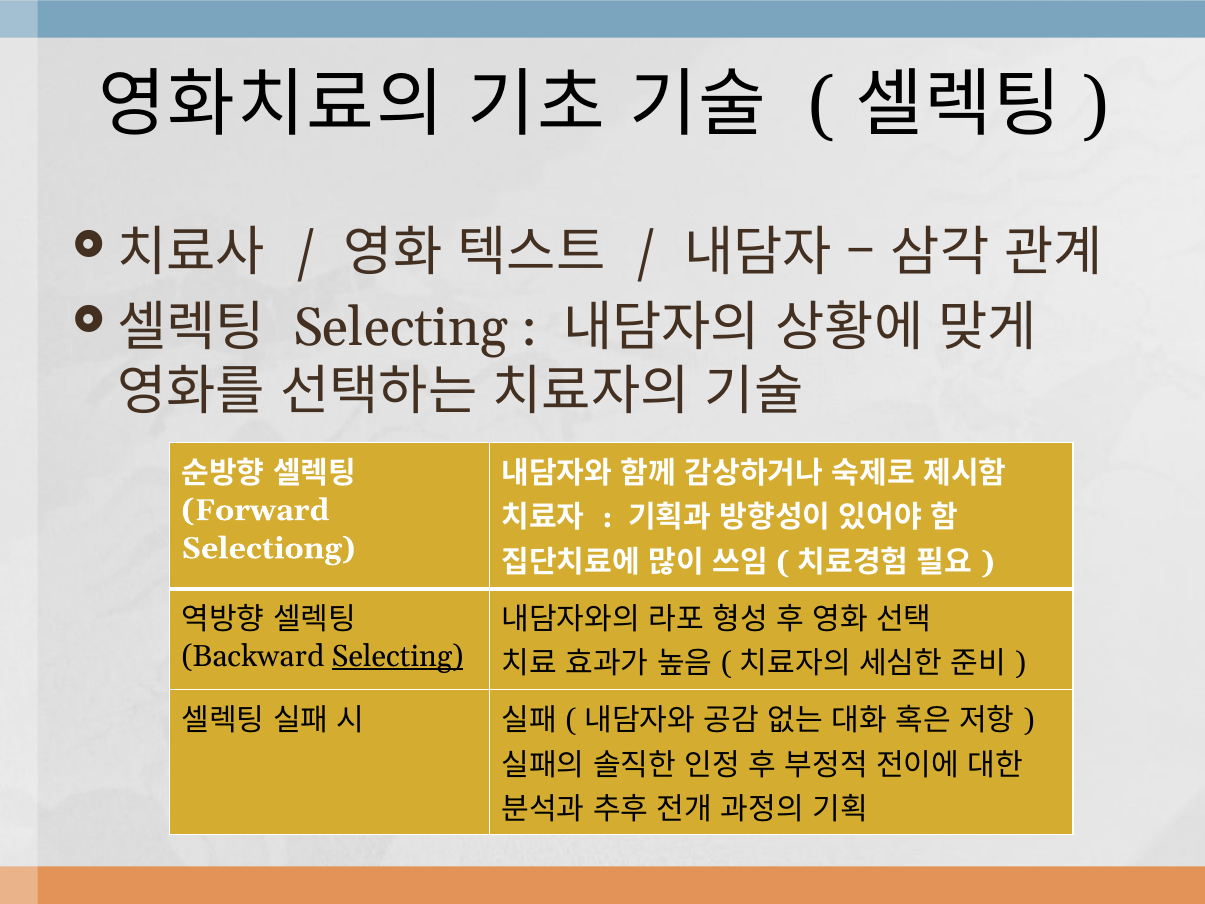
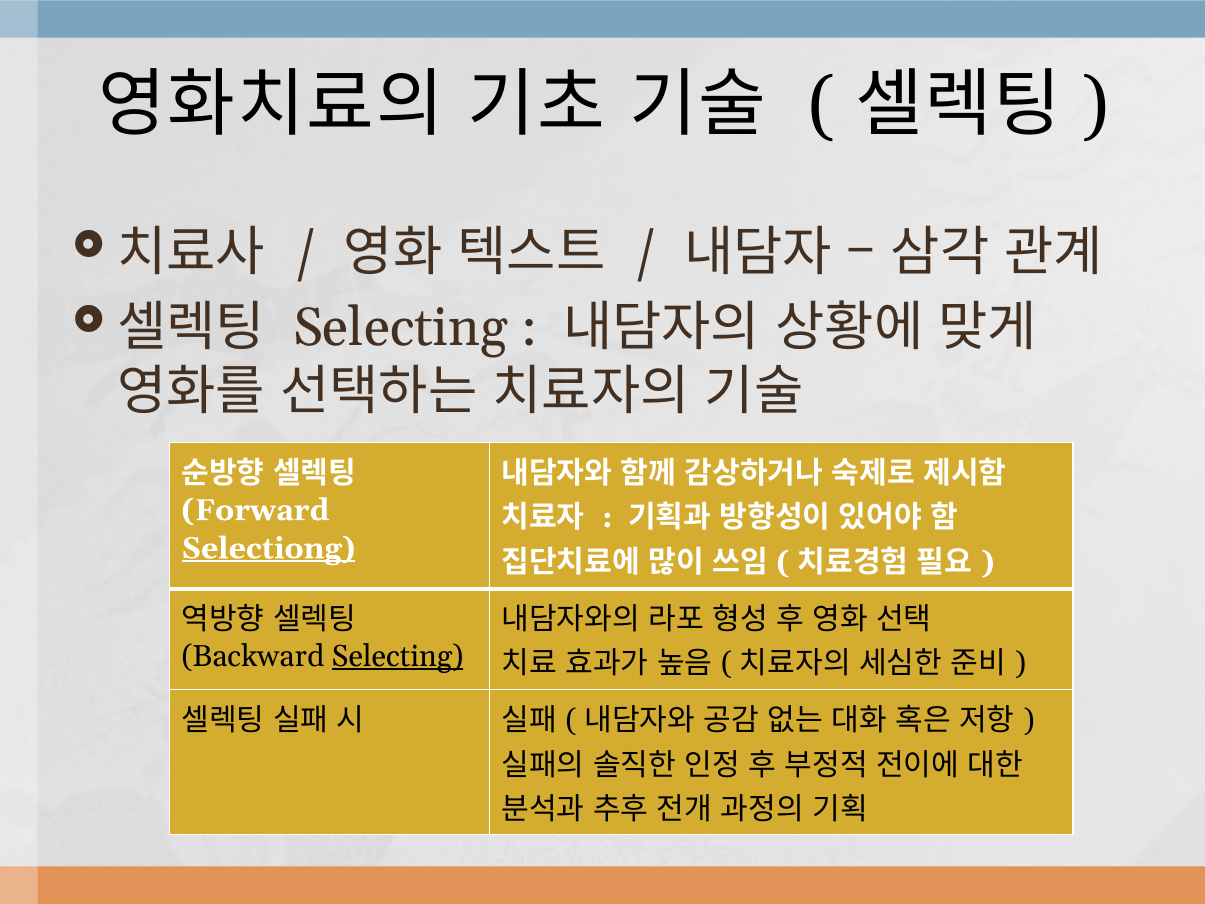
Selectiong underline: none -> present
